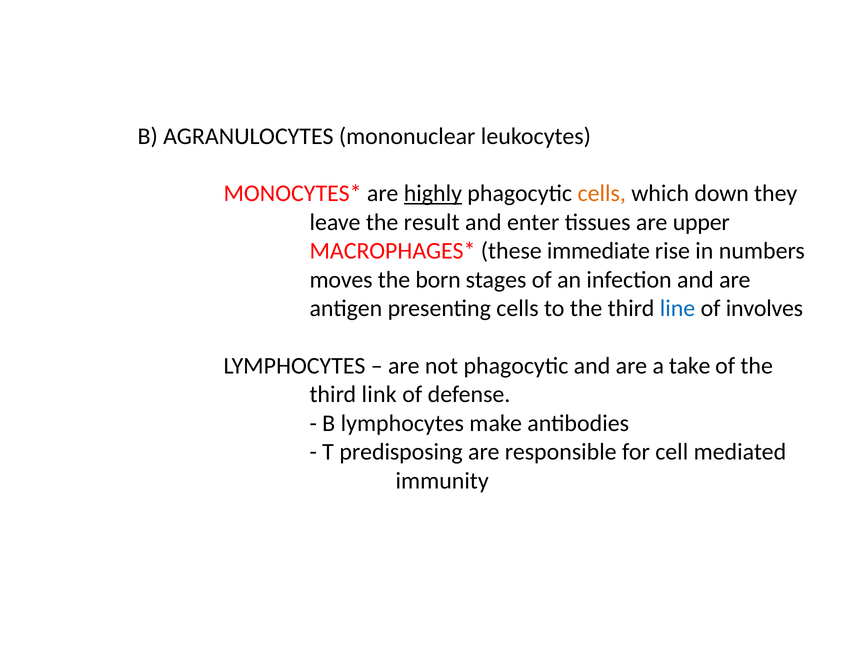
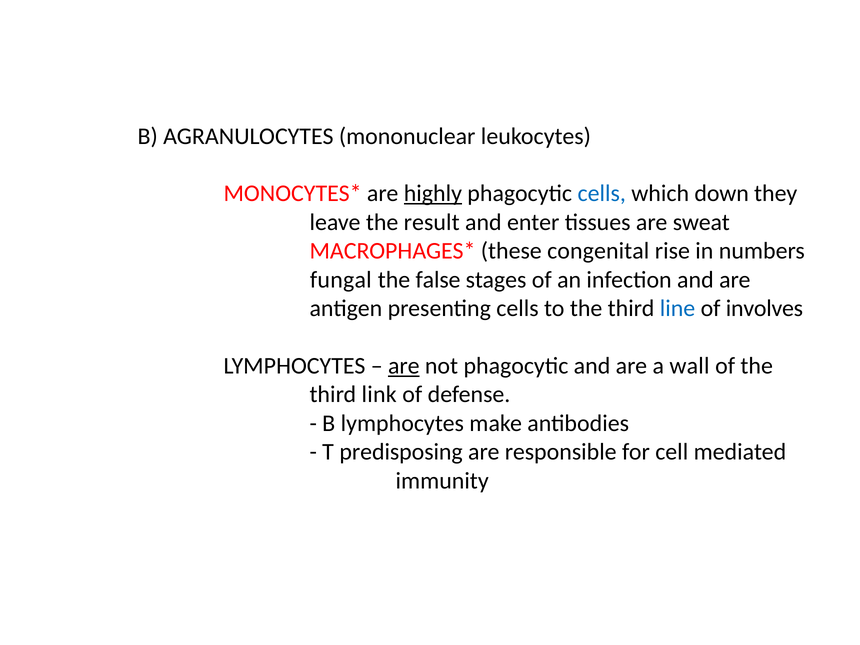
cells at (602, 194) colour: orange -> blue
upper: upper -> sweat
immediate: immediate -> congenital
moves: moves -> fungal
born: born -> false
are at (404, 366) underline: none -> present
take: take -> wall
